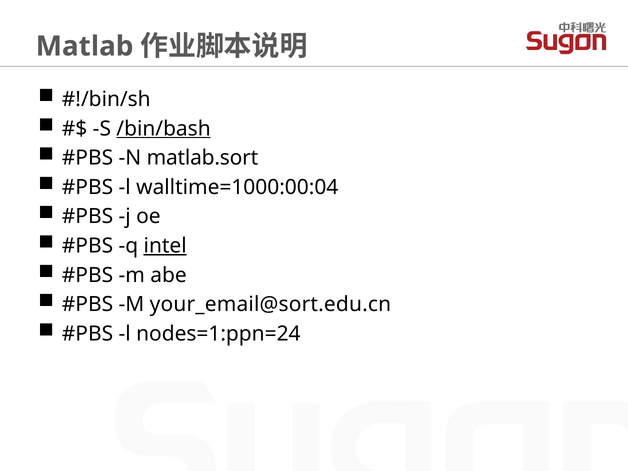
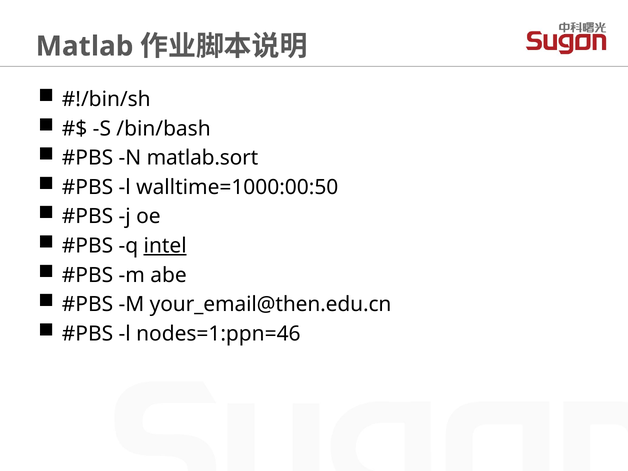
/bin/bash underline: present -> none
walltime=1000:00:04: walltime=1000:00:04 -> walltime=1000:00:50
your_email@sort.edu.cn: your_email@sort.edu.cn -> your_email@then.edu.cn
nodes=1:ppn=24: nodes=1:ppn=24 -> nodes=1:ppn=46
